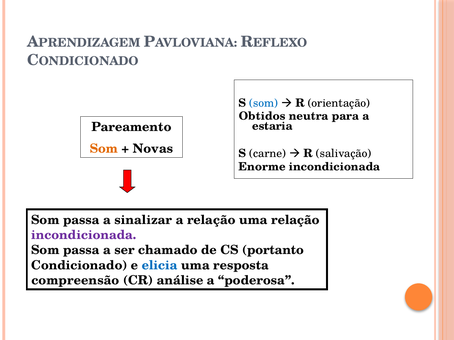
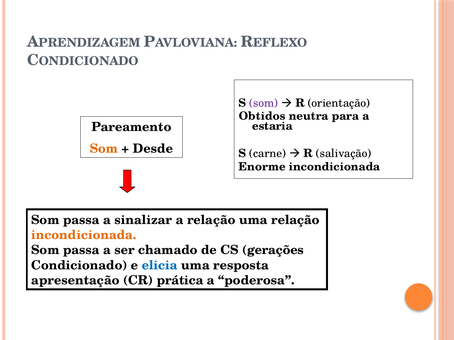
som at (264, 103) colour: blue -> purple
Novas: Novas -> Desde
incondicionada at (84, 235) colour: purple -> orange
portanto: portanto -> gerações
compreensão: compreensão -> apresentação
análise: análise -> prática
